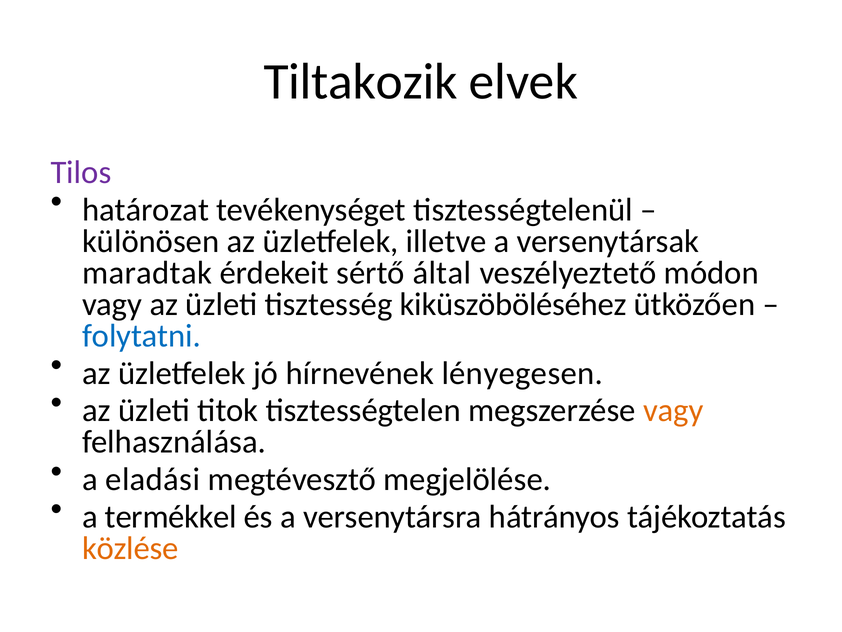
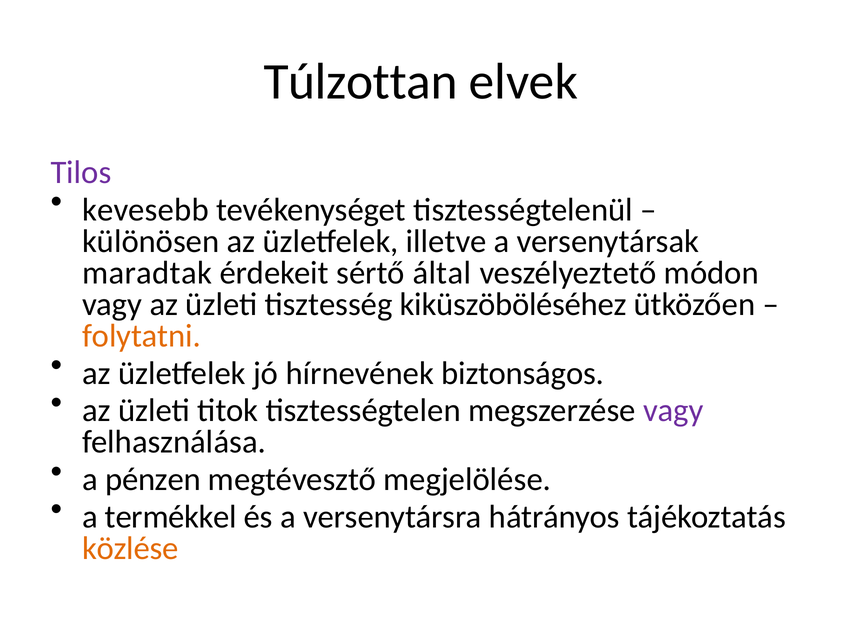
Tiltakozik: Tiltakozik -> Túlzottan
határozat: határozat -> kevesebb
folytatni colour: blue -> orange
lényegesen: lényegesen -> biztonságos
vagy at (673, 410) colour: orange -> purple
eladási: eladási -> pénzen
